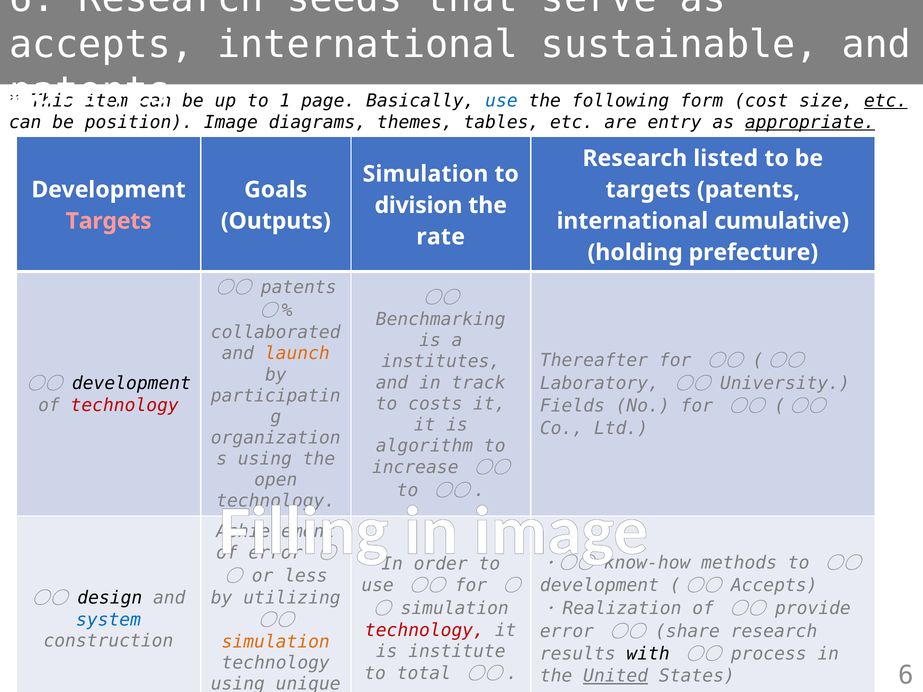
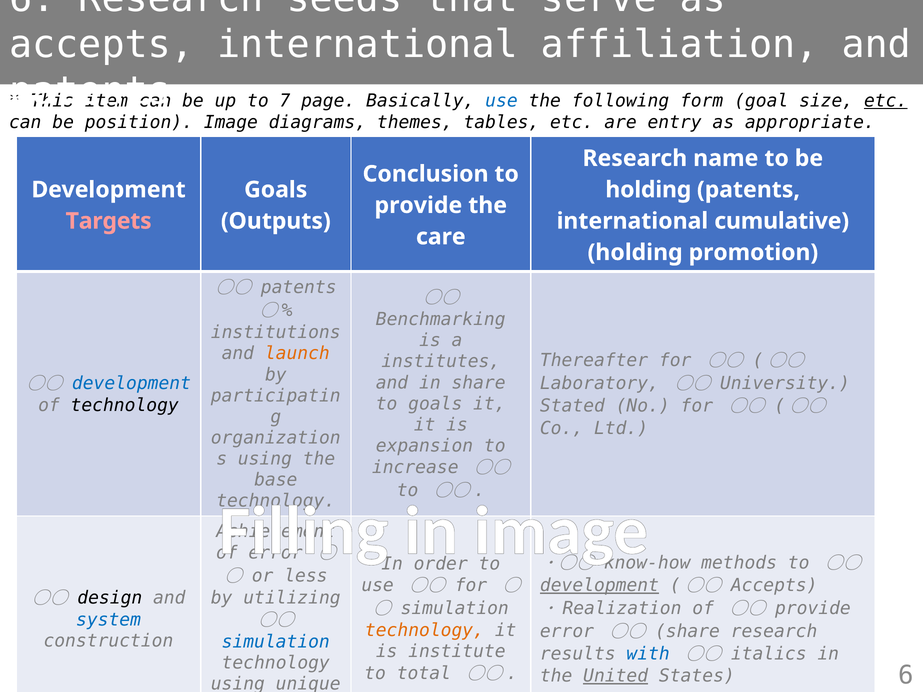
sustainable: sustainable -> affiliation
1: 1 -> 7
cost: cost -> goal
appropriate underline: present -> none
listed: listed -> name
Simulation at (425, 174): Simulation -> Conclusion
targets at (648, 190): targets -> holding
division at (418, 205): division -> provide
rate: rate -> care
prefecture: prefecture -> promotion
collaborated: collaborated -> institutions
in track: track -> share
development at (131, 383) colour: black -> blue
to costs: costs -> goals
technology at (125, 406) colour: red -> black
Fields: Fields -> Stated
algorithm: algorithm -> expansion
open: open -> base
development at (599, 586) underline: none -> present
technology at (424, 631) colour: red -> orange
simulation at (276, 642) colour: orange -> blue
with colour: black -> blue
process: process -> italics
